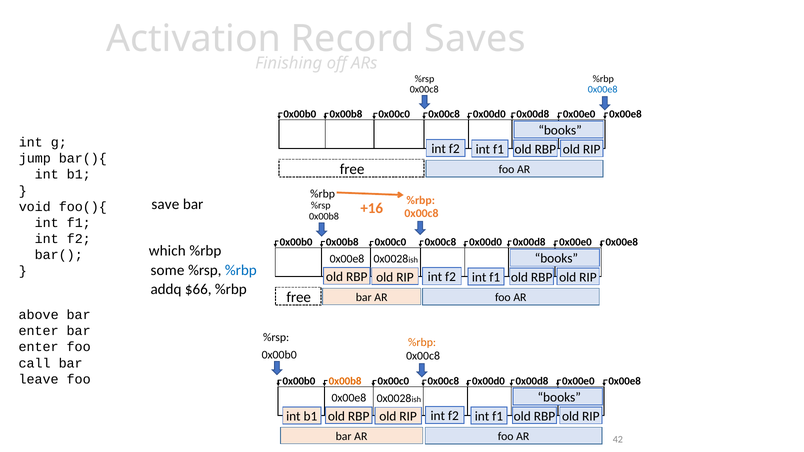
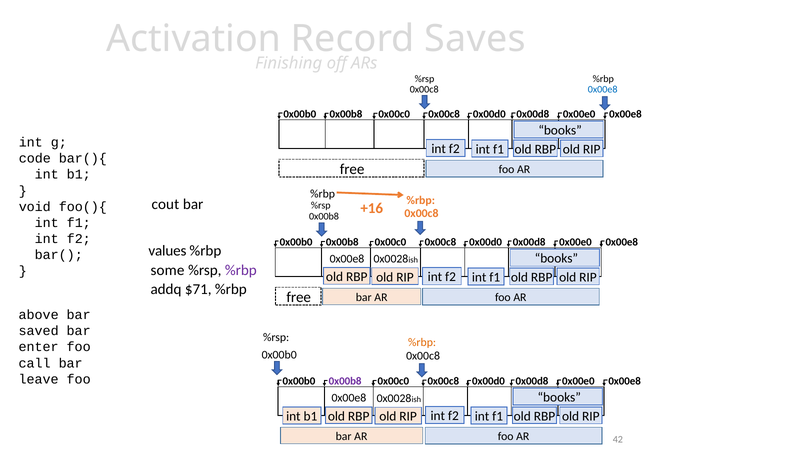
jump: jump -> code
save: save -> cout
which: which -> values
%rbp at (241, 270) colour: blue -> purple
$66: $66 -> $71
enter at (39, 331): enter -> saved
0x00b8 at (345, 381) colour: orange -> purple
